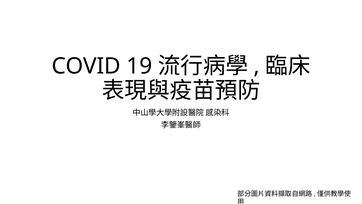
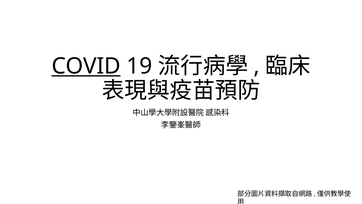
COVID underline: none -> present
